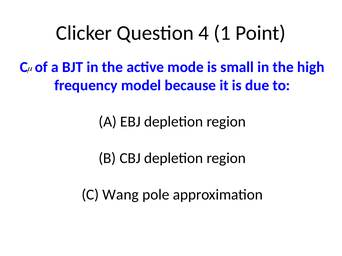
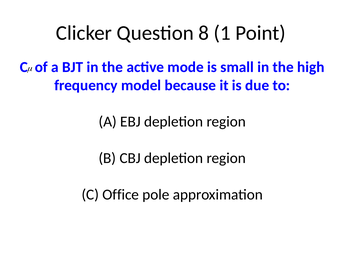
4: 4 -> 8
Wang: Wang -> Office
